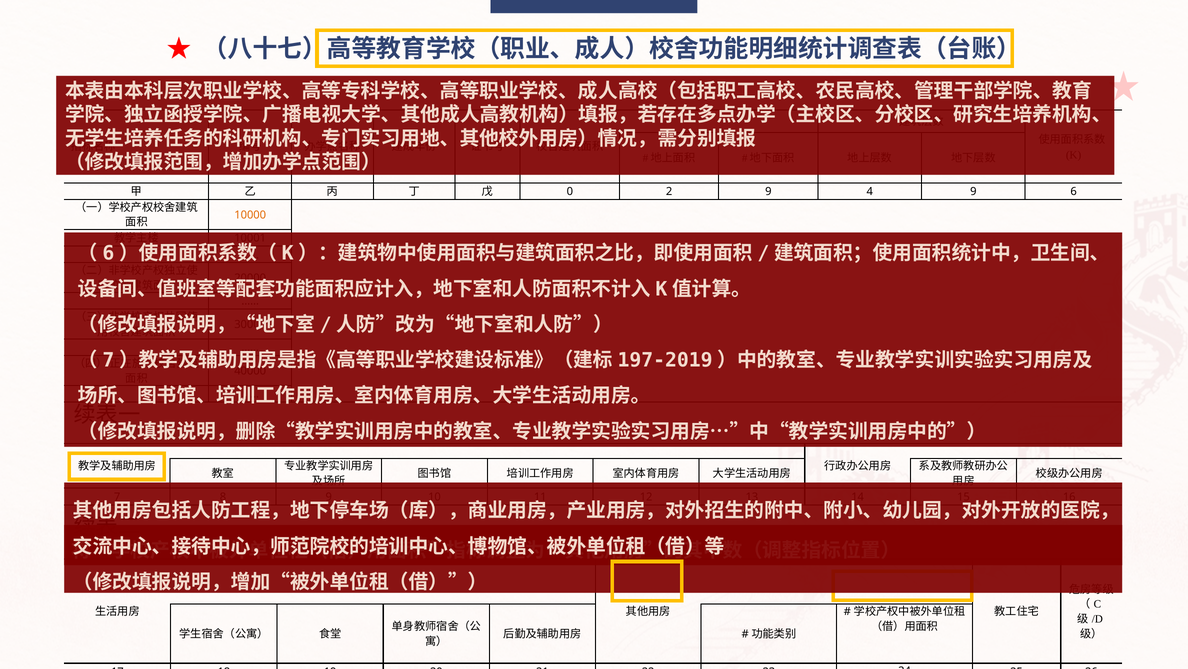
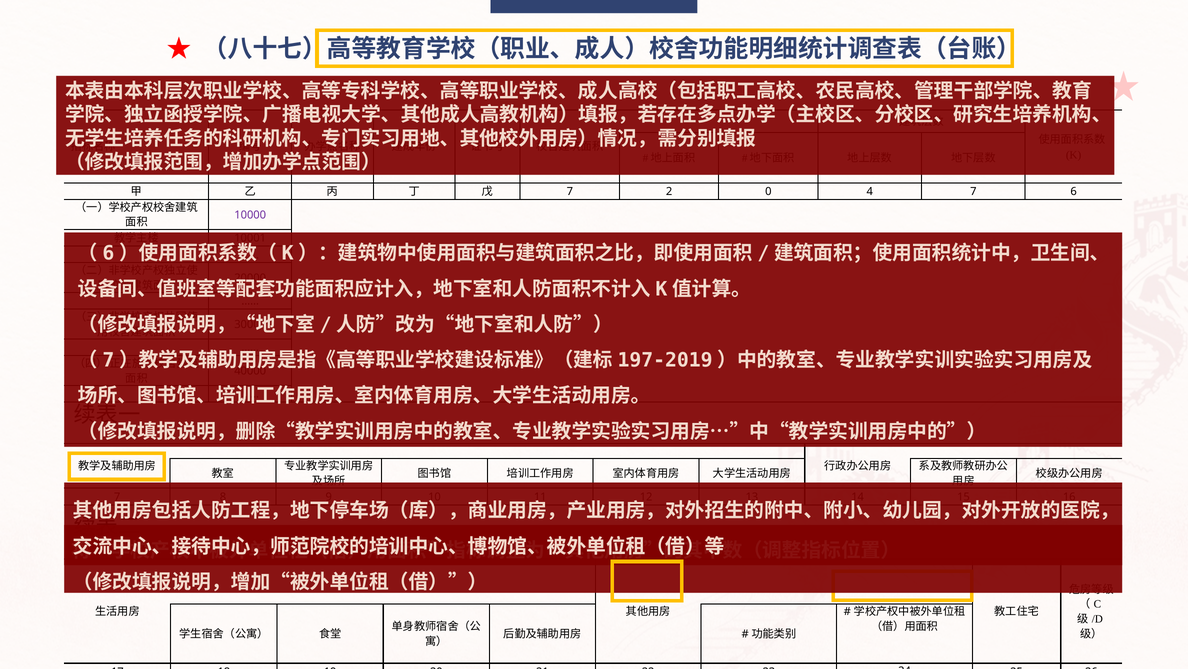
0 at (570, 191): 0 -> 7
2 9: 9 -> 0
4 9: 9 -> 7
10000 colour: orange -> purple
